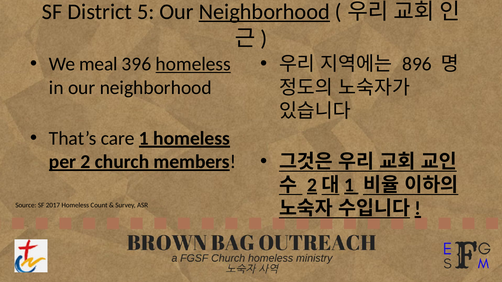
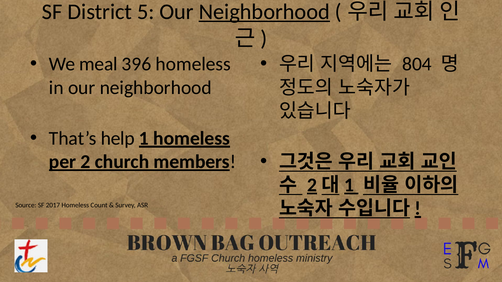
homeless at (193, 64) underline: present -> none
896: 896 -> 804
care: care -> help
